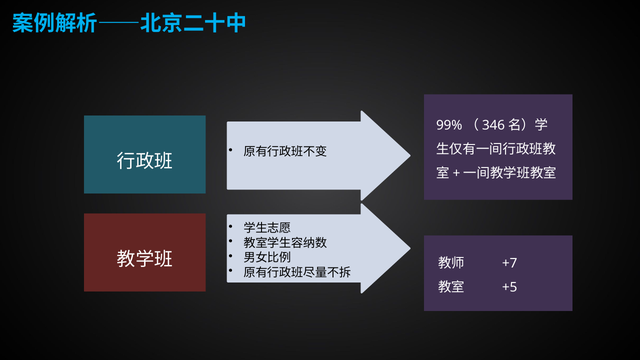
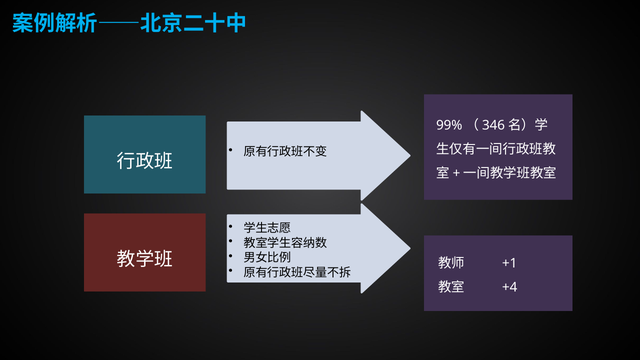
+7: +7 -> +1
+5: +5 -> +4
